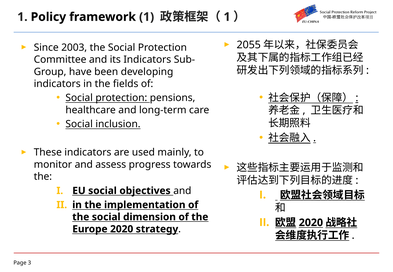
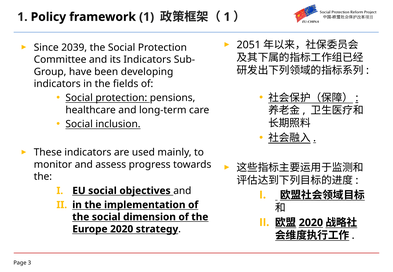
2055: 2055 -> 2051
2003: 2003 -> 2039
